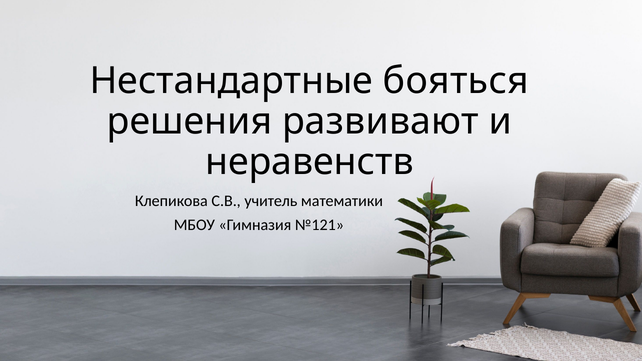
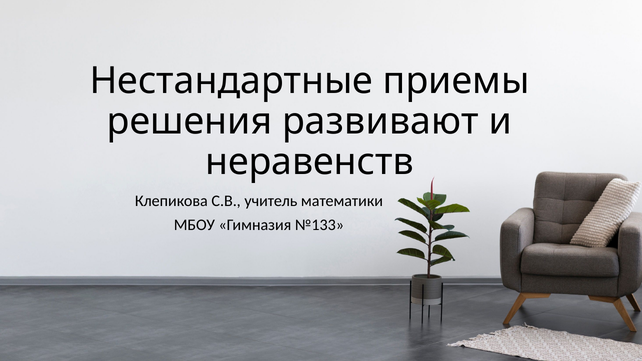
бояться: бояться -> приемы
№121: №121 -> №133
